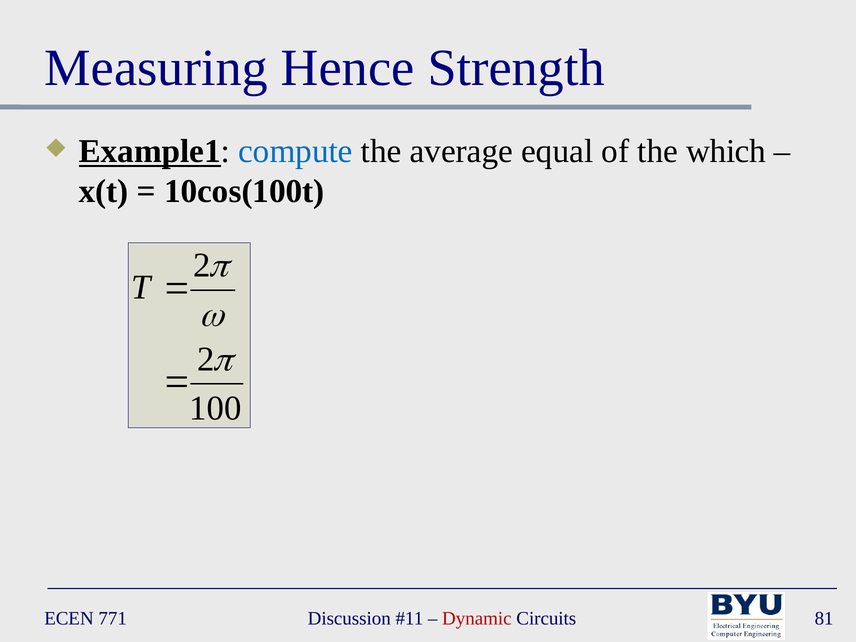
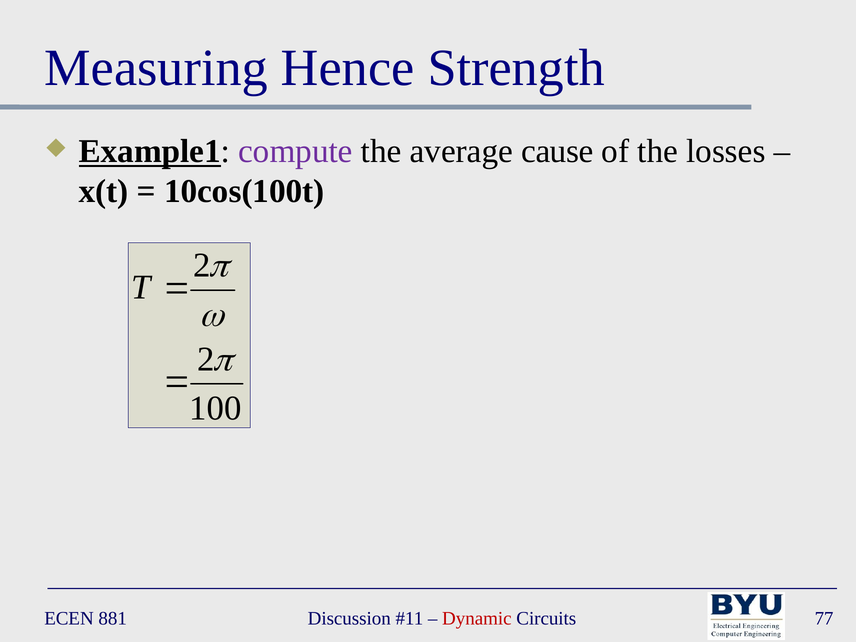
compute colour: blue -> purple
equal: equal -> cause
which: which -> losses
771: 771 -> 881
81: 81 -> 77
